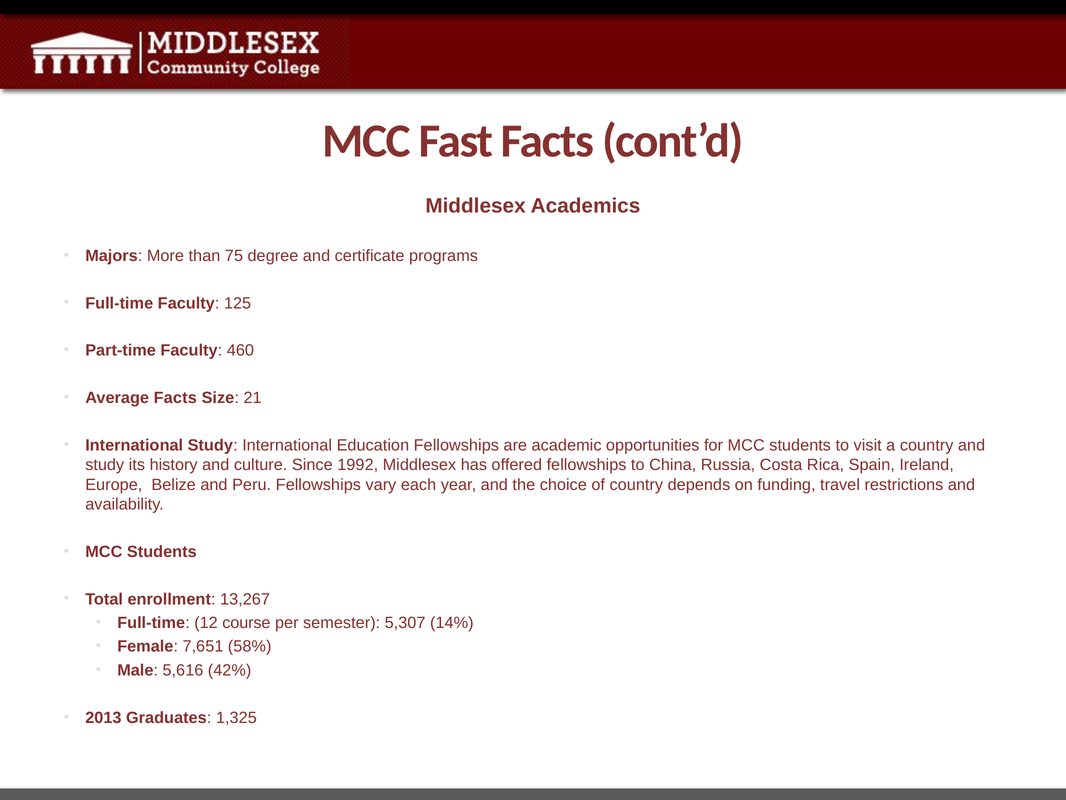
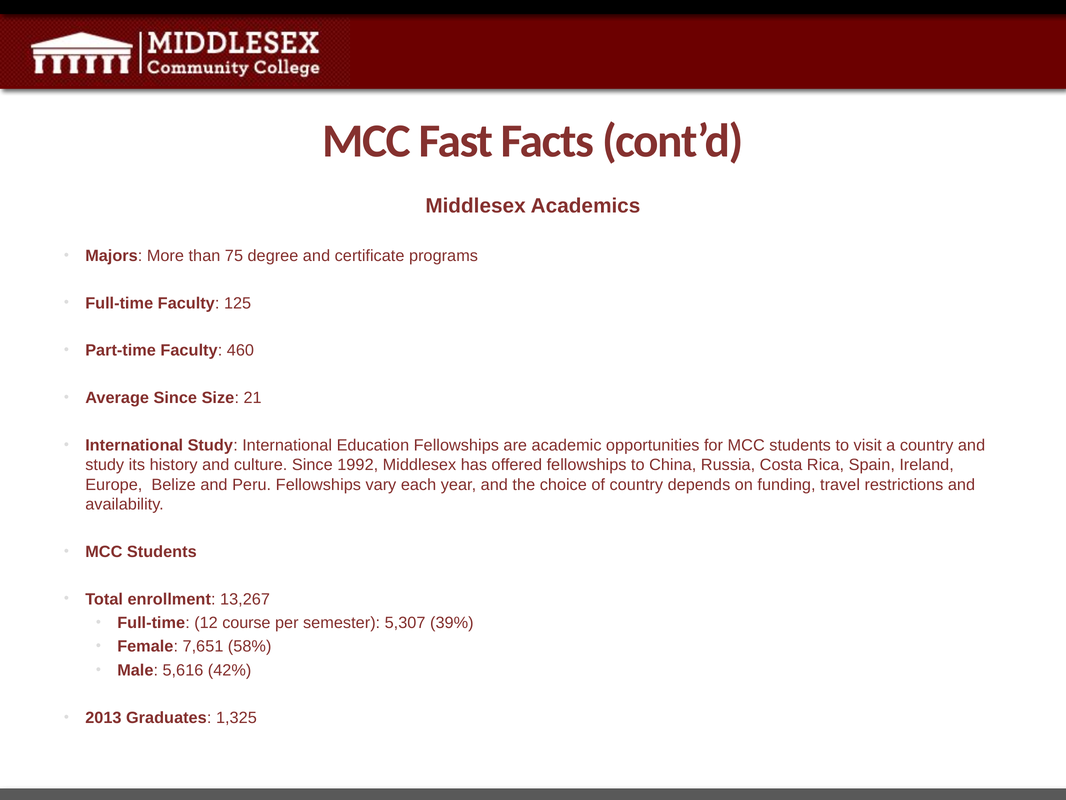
Average Facts: Facts -> Since
14%: 14% -> 39%
